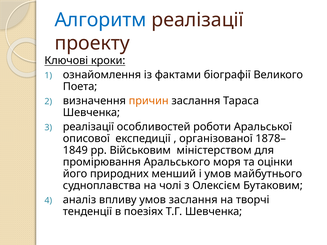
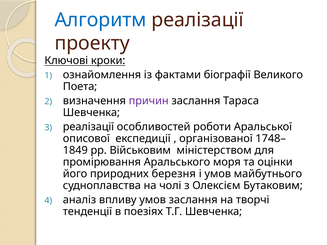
причин colour: orange -> purple
1878–: 1878– -> 1748–
менший: менший -> березня
